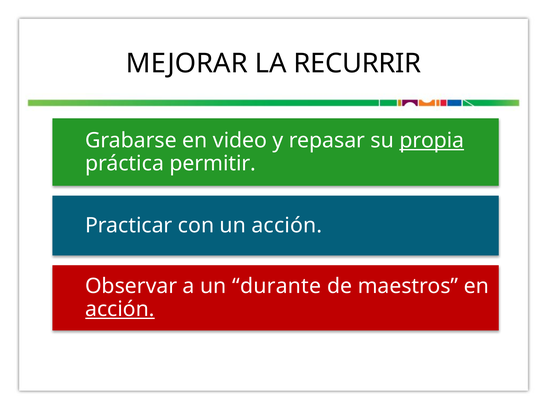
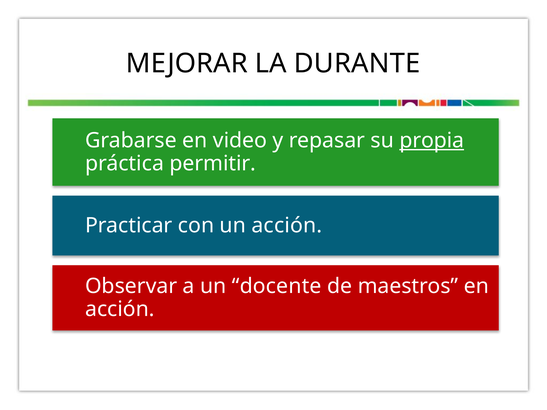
RECURRIR: RECURRIR -> DURANTE
durante: durante -> docente
acción at (120, 309) underline: present -> none
